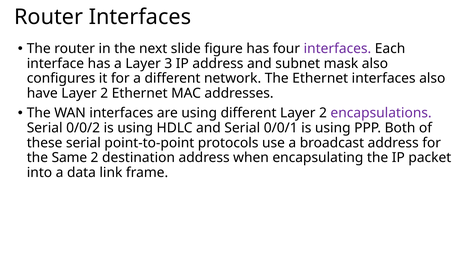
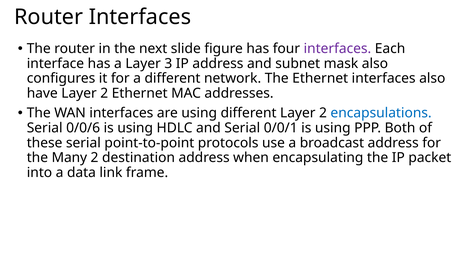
encapsulations colour: purple -> blue
0/0/2: 0/0/2 -> 0/0/6
Same: Same -> Many
